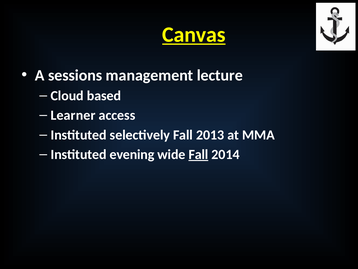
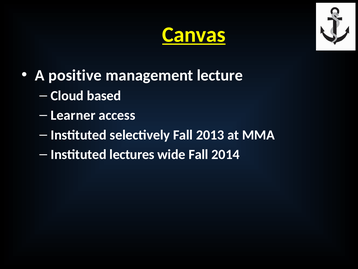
sessions: sessions -> positive
evening: evening -> lectures
Fall at (199, 154) underline: present -> none
